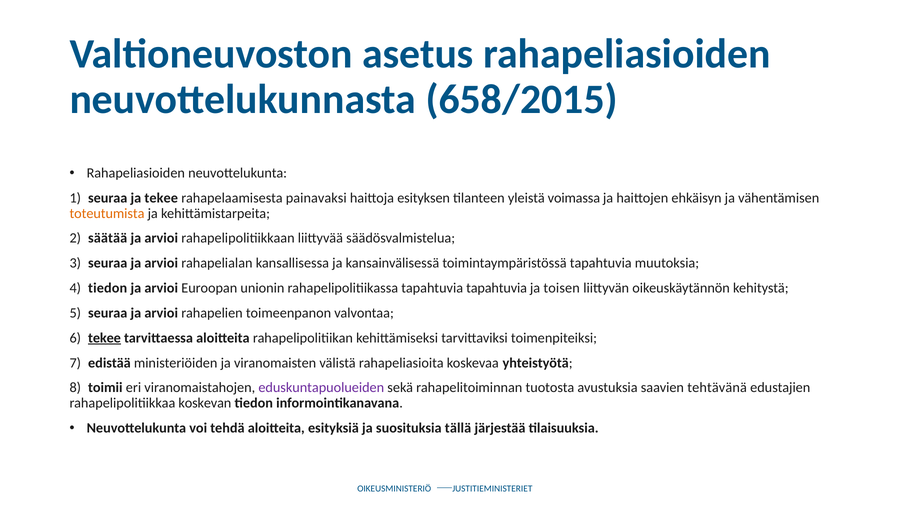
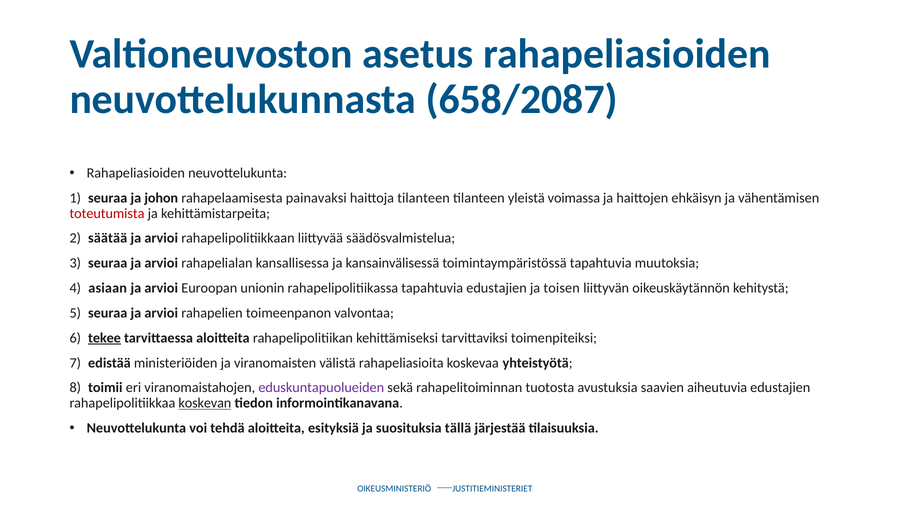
658/2015: 658/2015 -> 658/2087
ja tekee: tekee -> johon
haittoja esityksen: esityksen -> tilanteen
toteutumista colour: orange -> red
4 tiedon: tiedon -> asiaan
tapahtuvia tapahtuvia: tapahtuvia -> edustajien
tehtävänä: tehtävänä -> aiheutuvia
koskevan underline: none -> present
